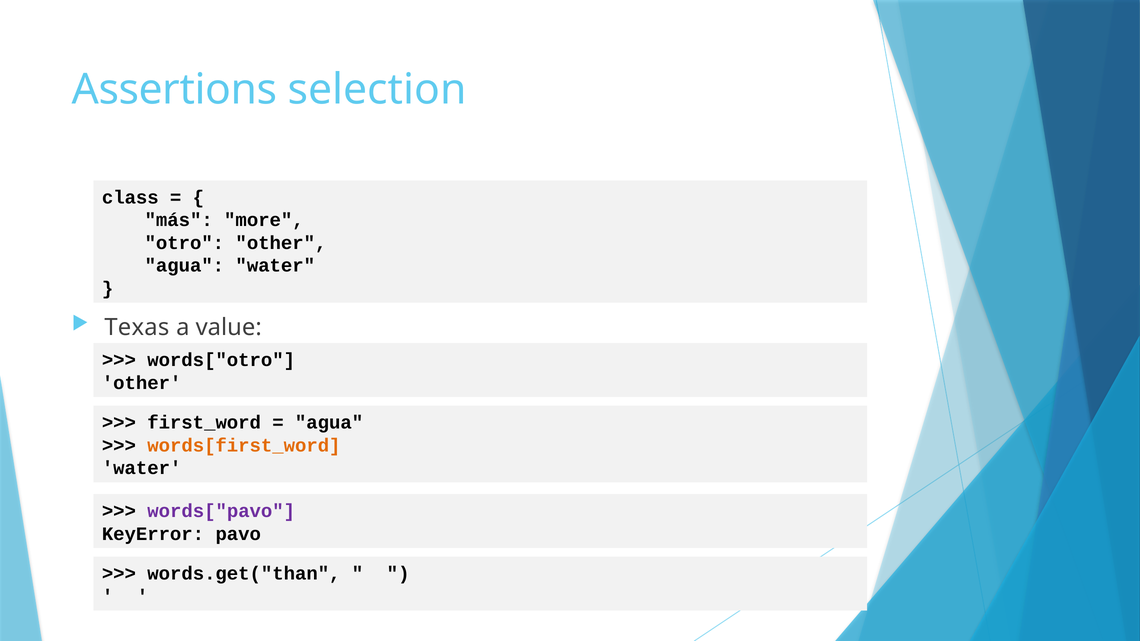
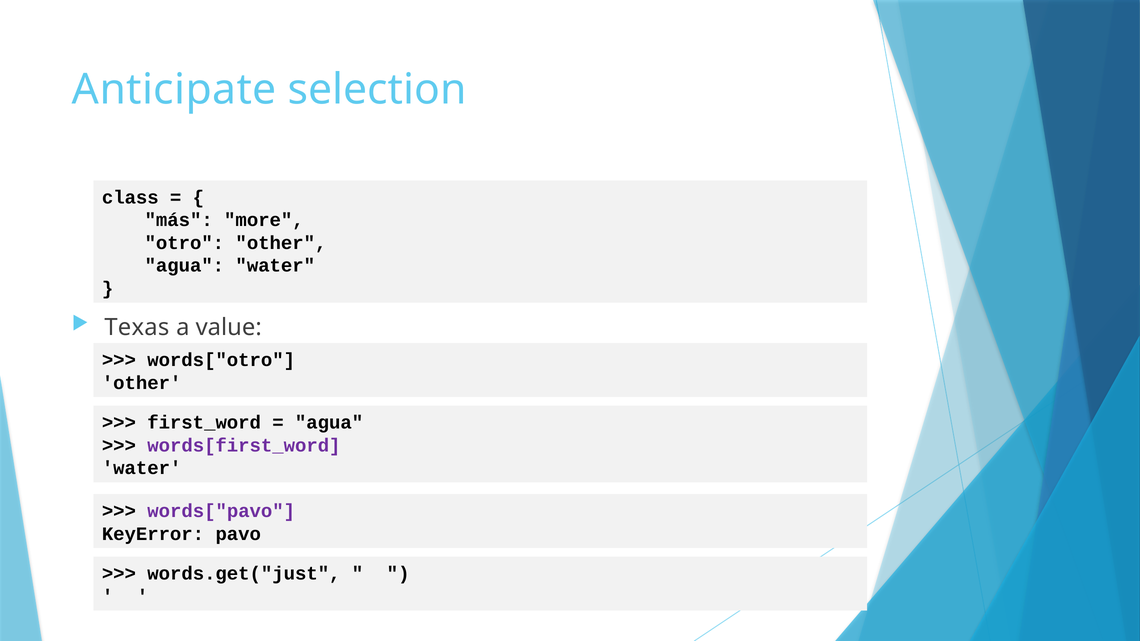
Assertions: Assertions -> Anticipate
words[first_word colour: orange -> purple
words.get("than: words.get("than -> words.get("just
